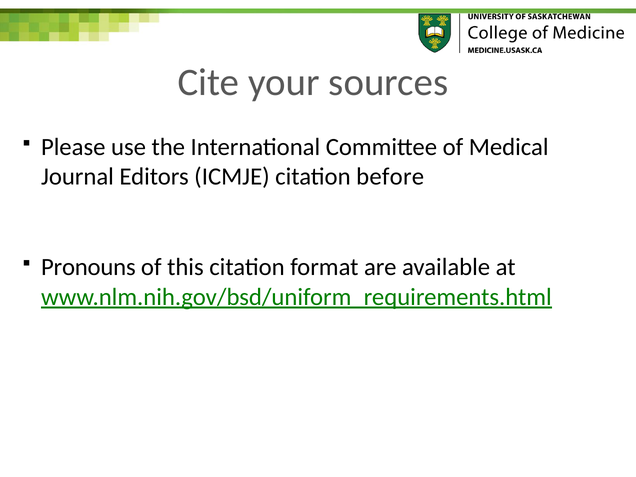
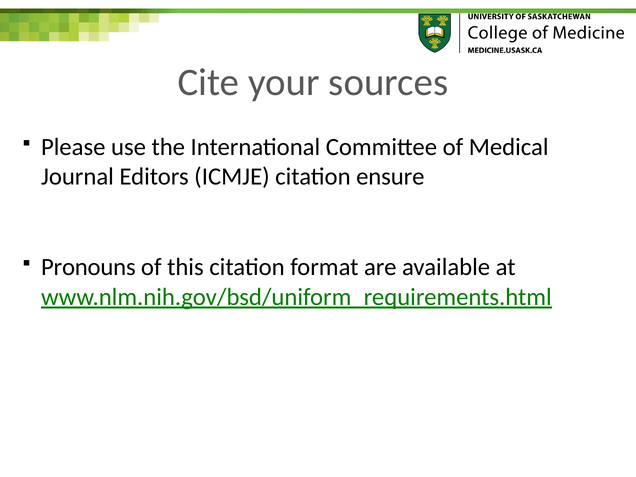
before: before -> ensure
